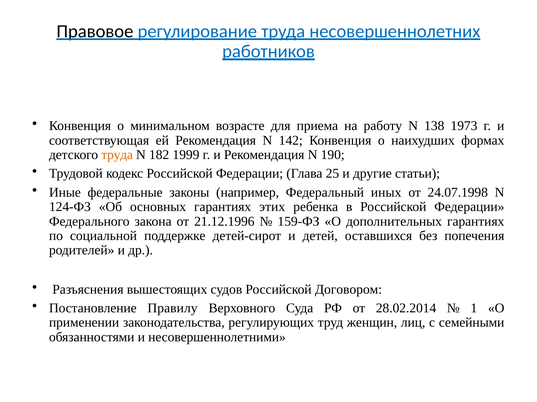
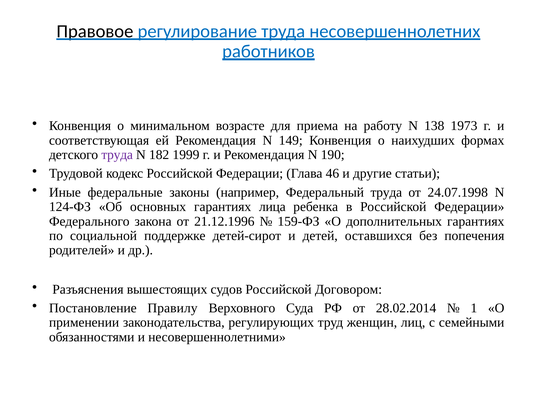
142: 142 -> 149
труда at (117, 155) colour: orange -> purple
25: 25 -> 46
Федеральный иных: иных -> труда
этих: этих -> лица
